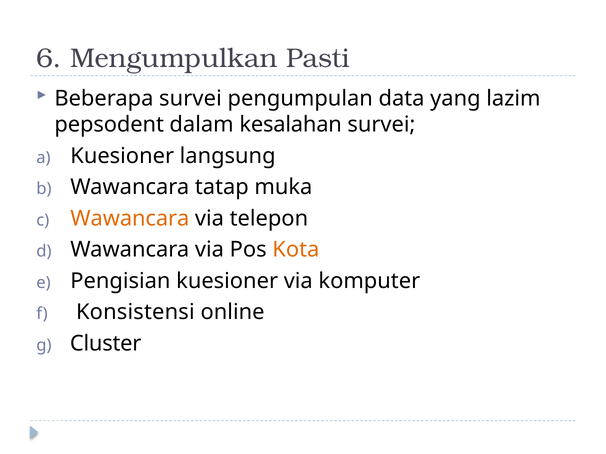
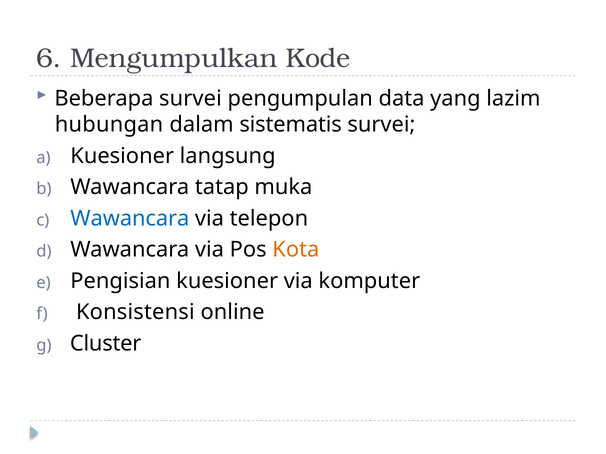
Pasti: Pasti -> Kode
pepsodent: pepsodent -> hubungan
kesalahan: kesalahan -> sistematis
Wawancara at (130, 219) colour: orange -> blue
